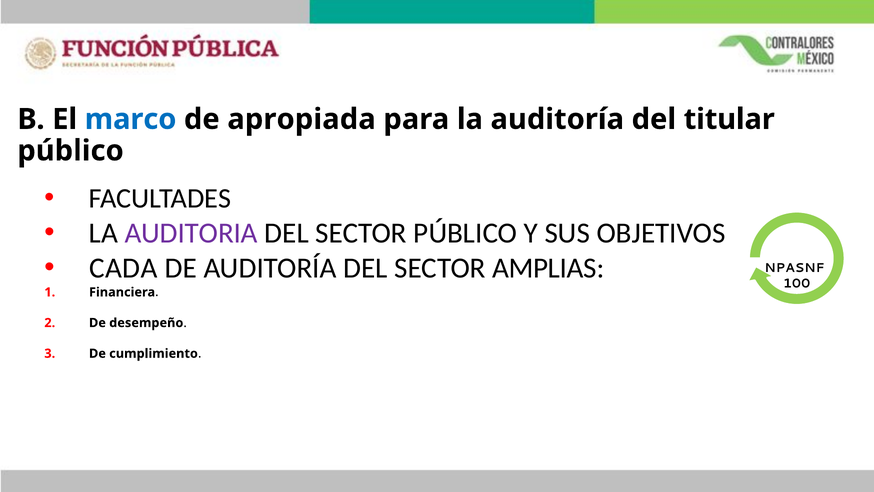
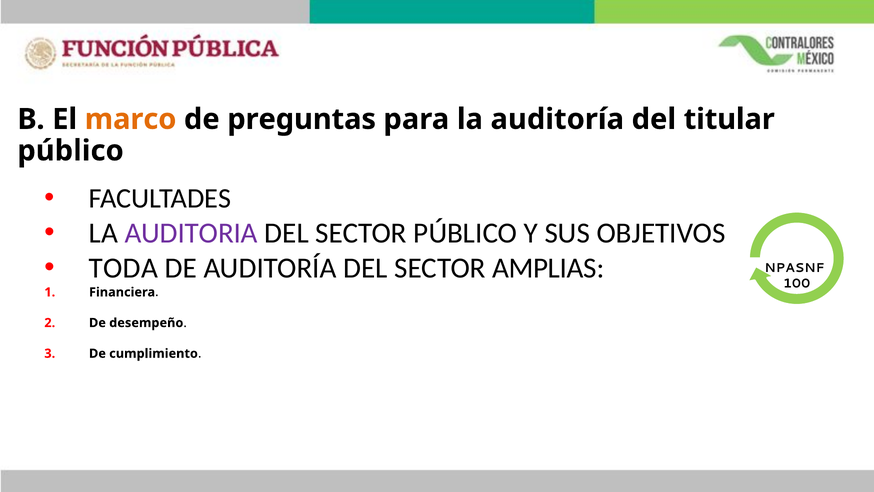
marco colour: blue -> orange
apropiada: apropiada -> preguntas
CADA: CADA -> TODA
